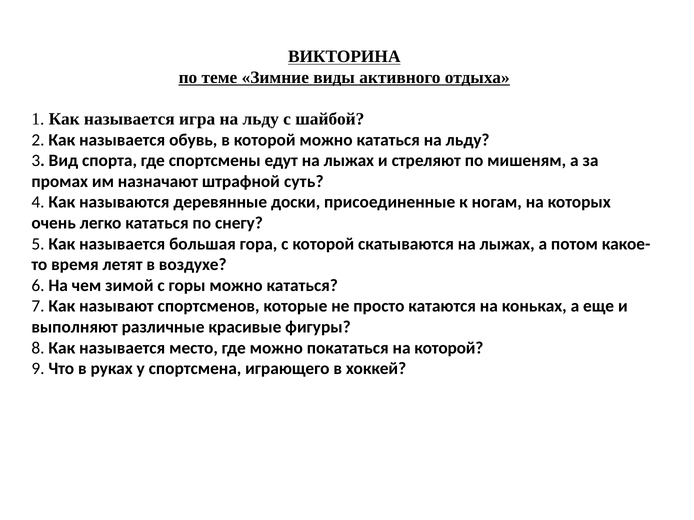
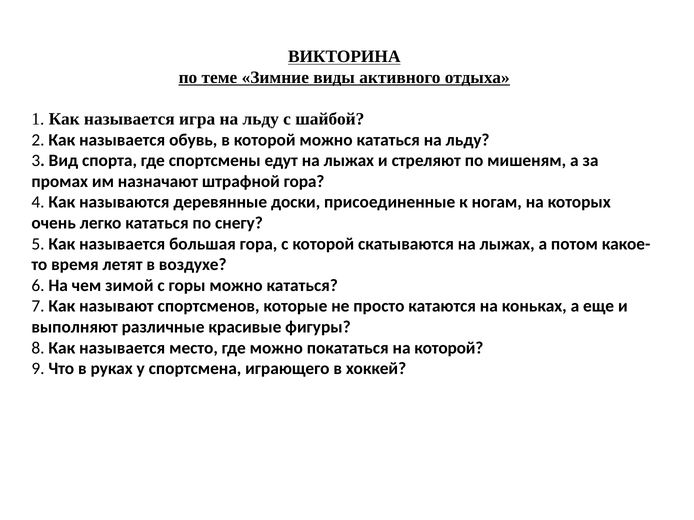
штрафной суть: суть -> гора
